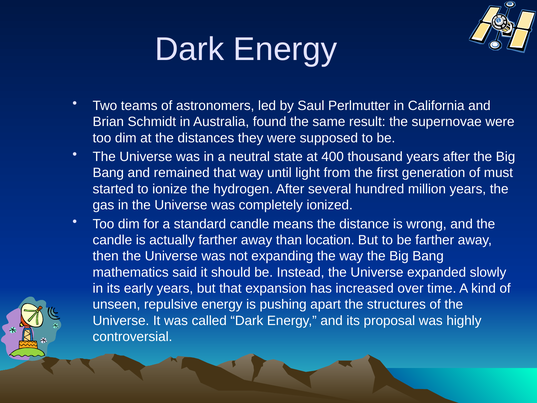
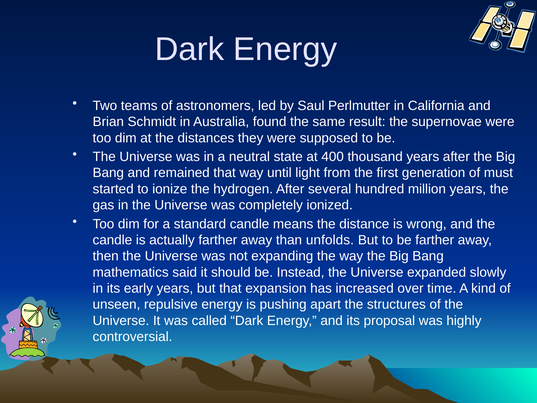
location: location -> unfolds
